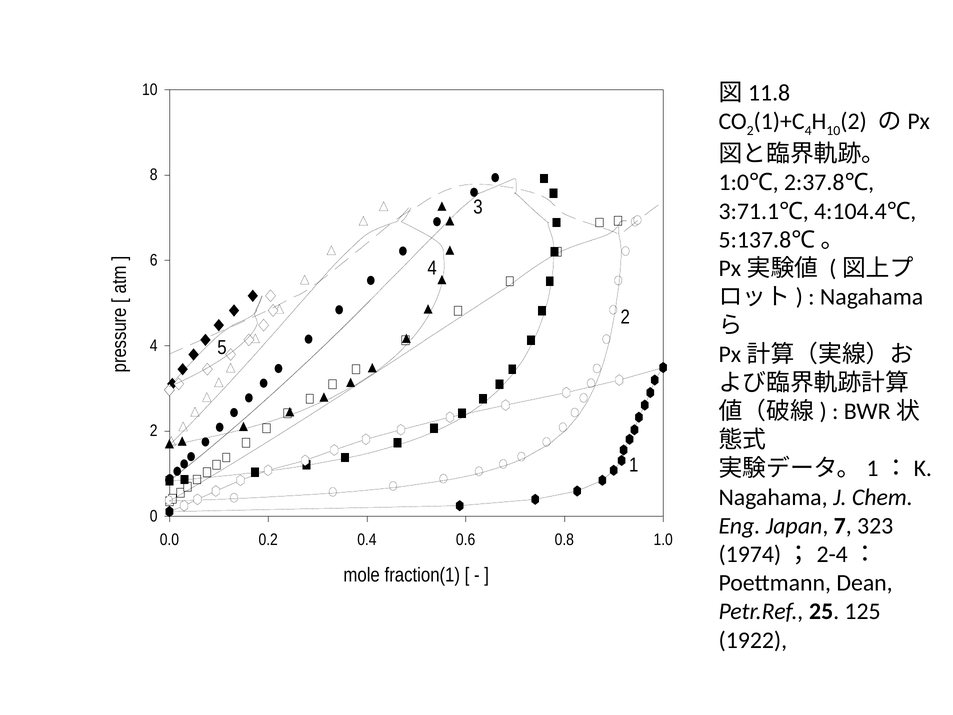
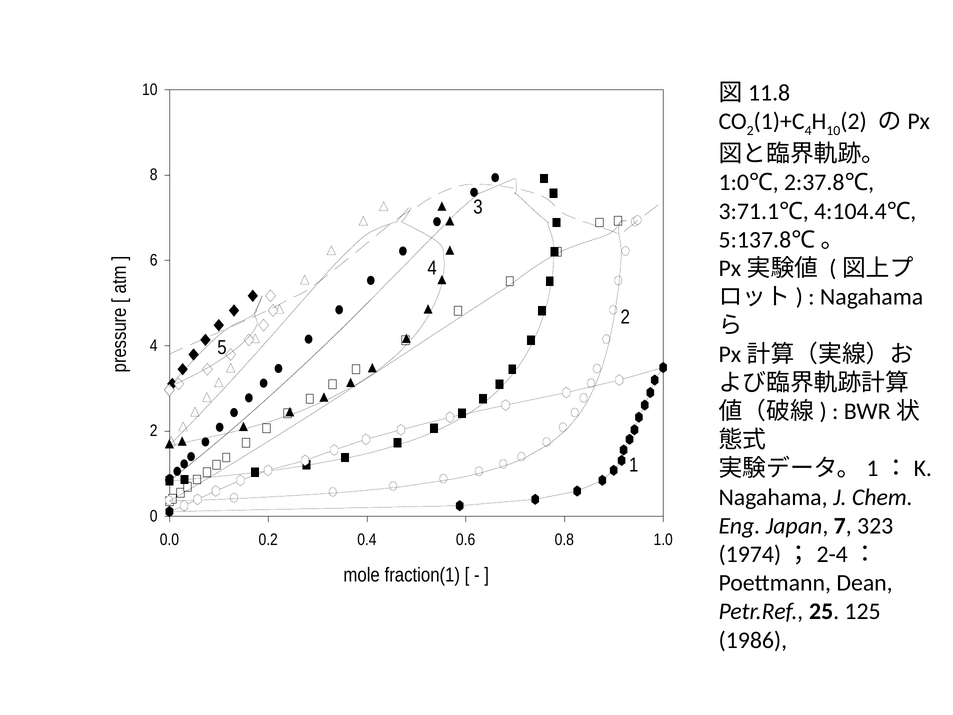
1922: 1922 -> 1986
